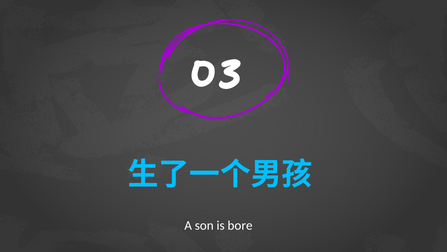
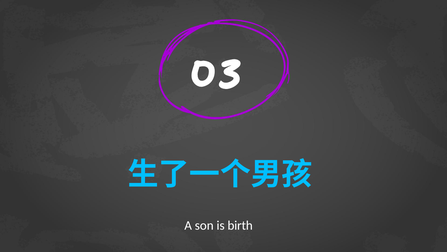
bore: bore -> birth
